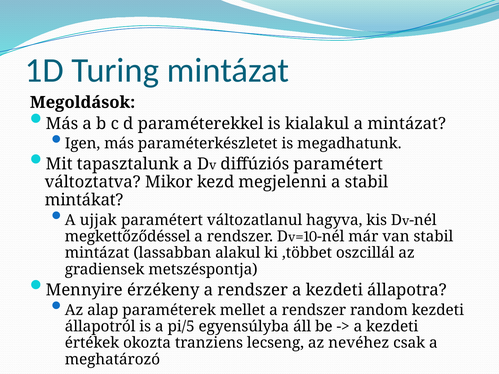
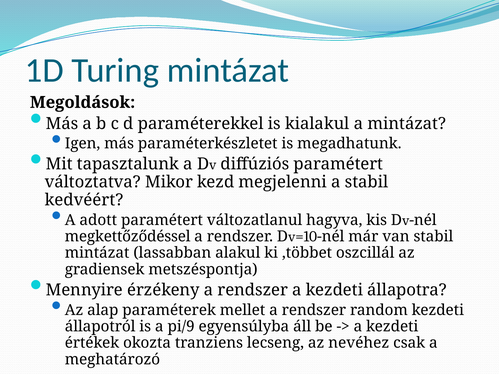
mintákat: mintákat -> kedvéért
ujjak: ujjak -> adott
pi/5: pi/5 -> pi/9
